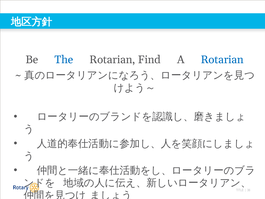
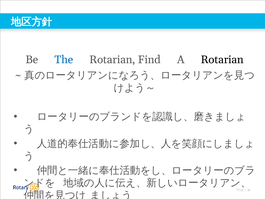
Rotarian at (222, 60) colour: blue -> black
